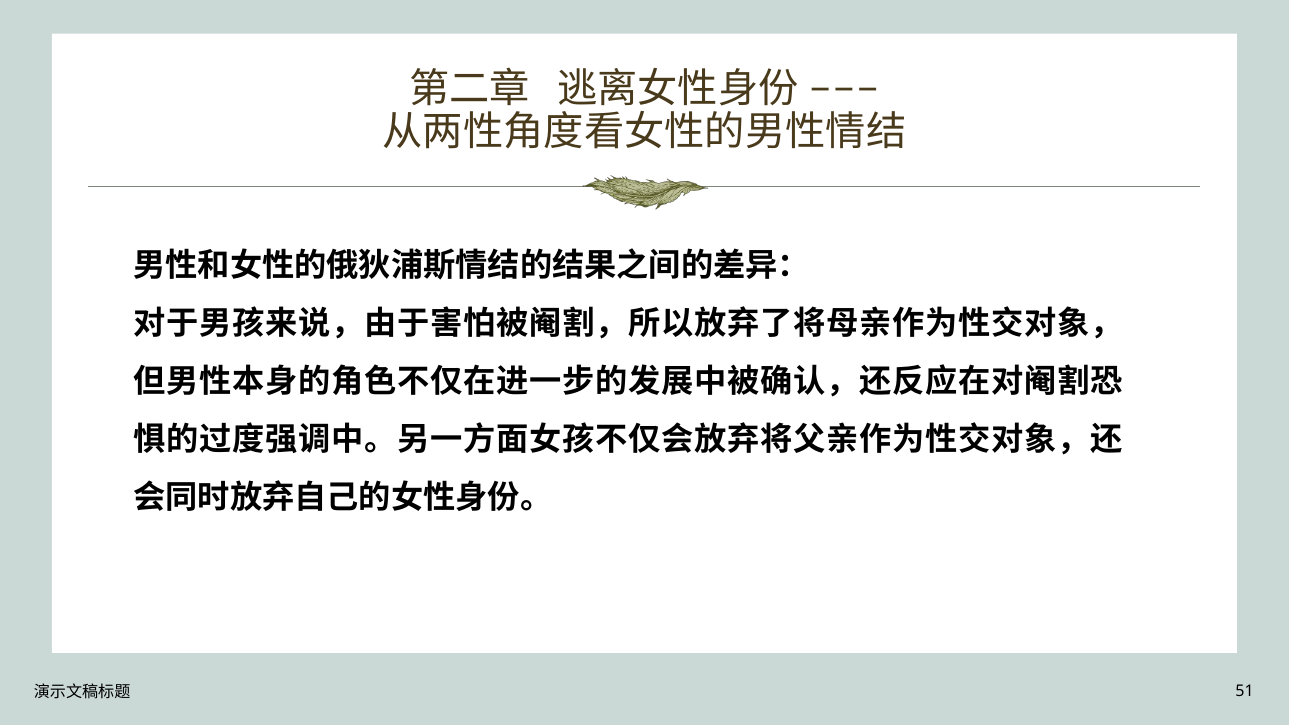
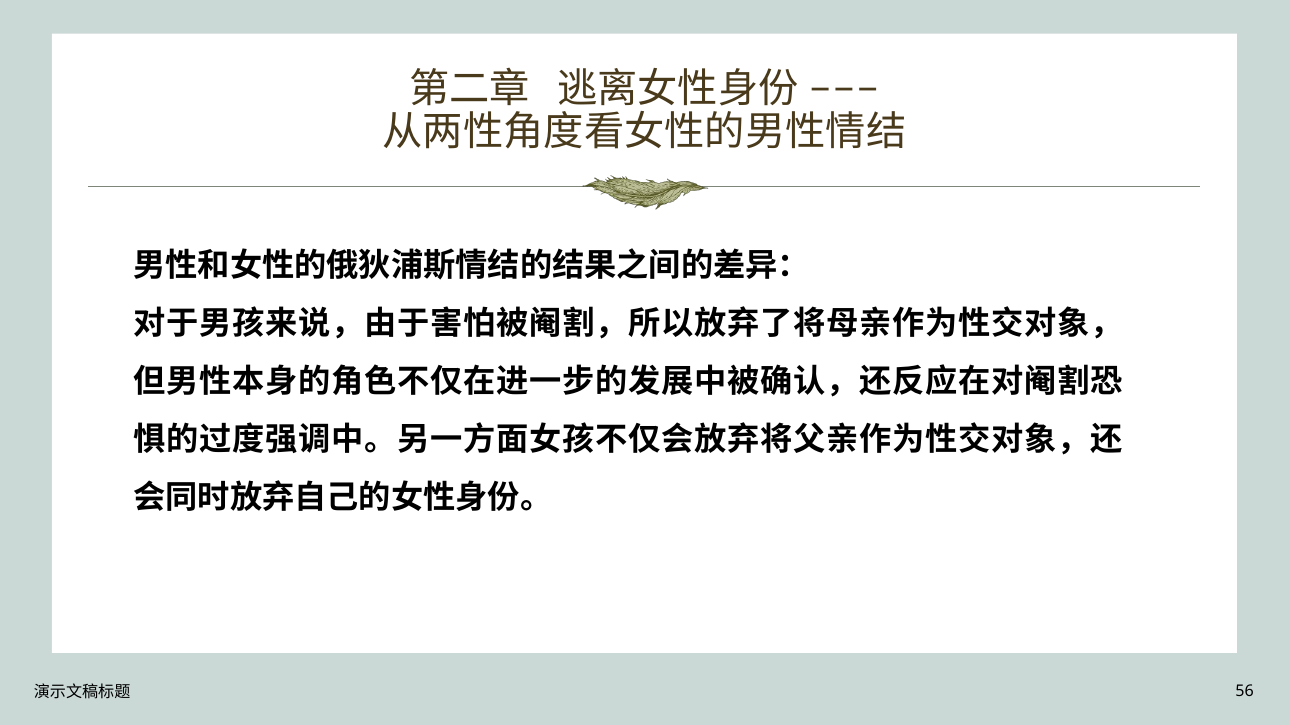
51: 51 -> 56
